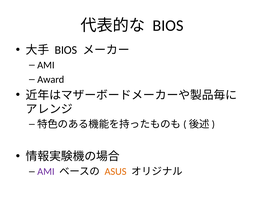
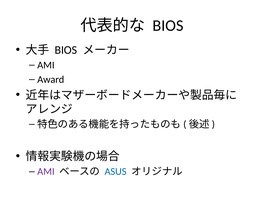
ASUS colour: orange -> blue
